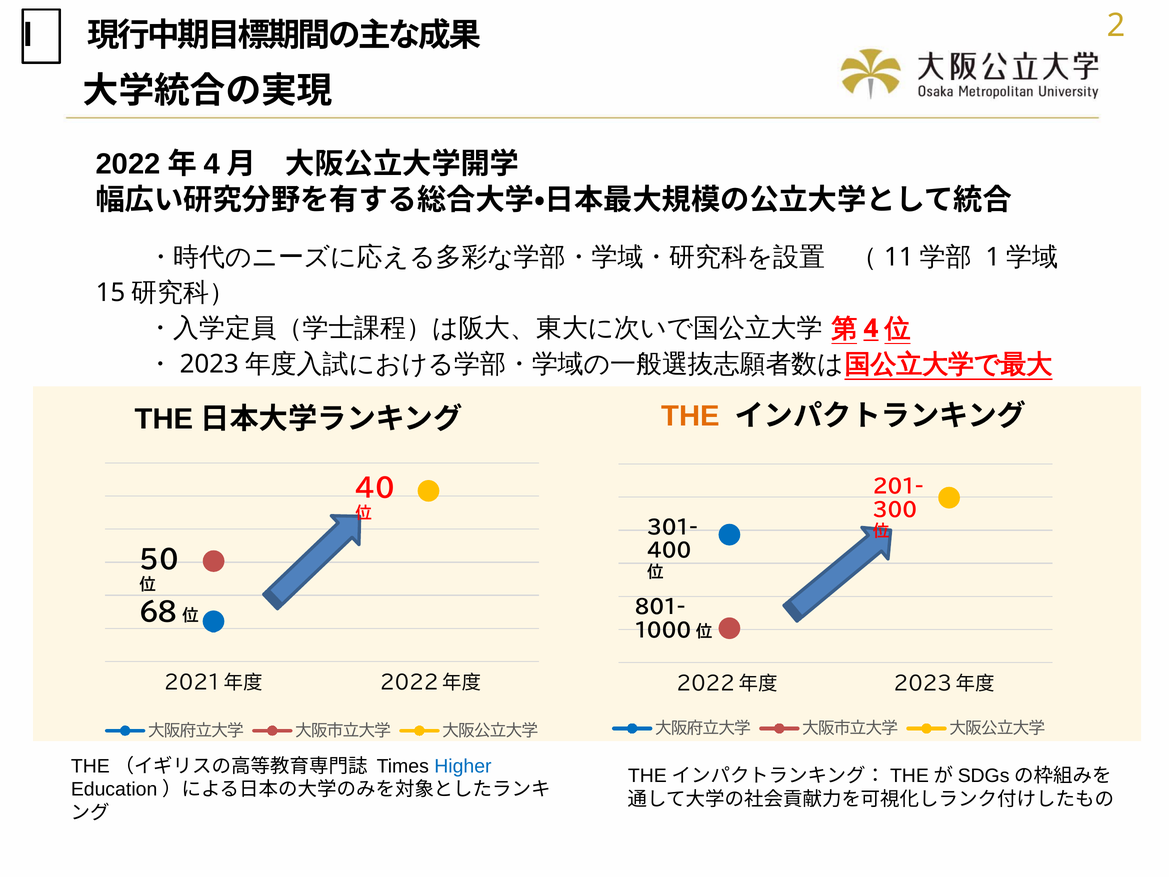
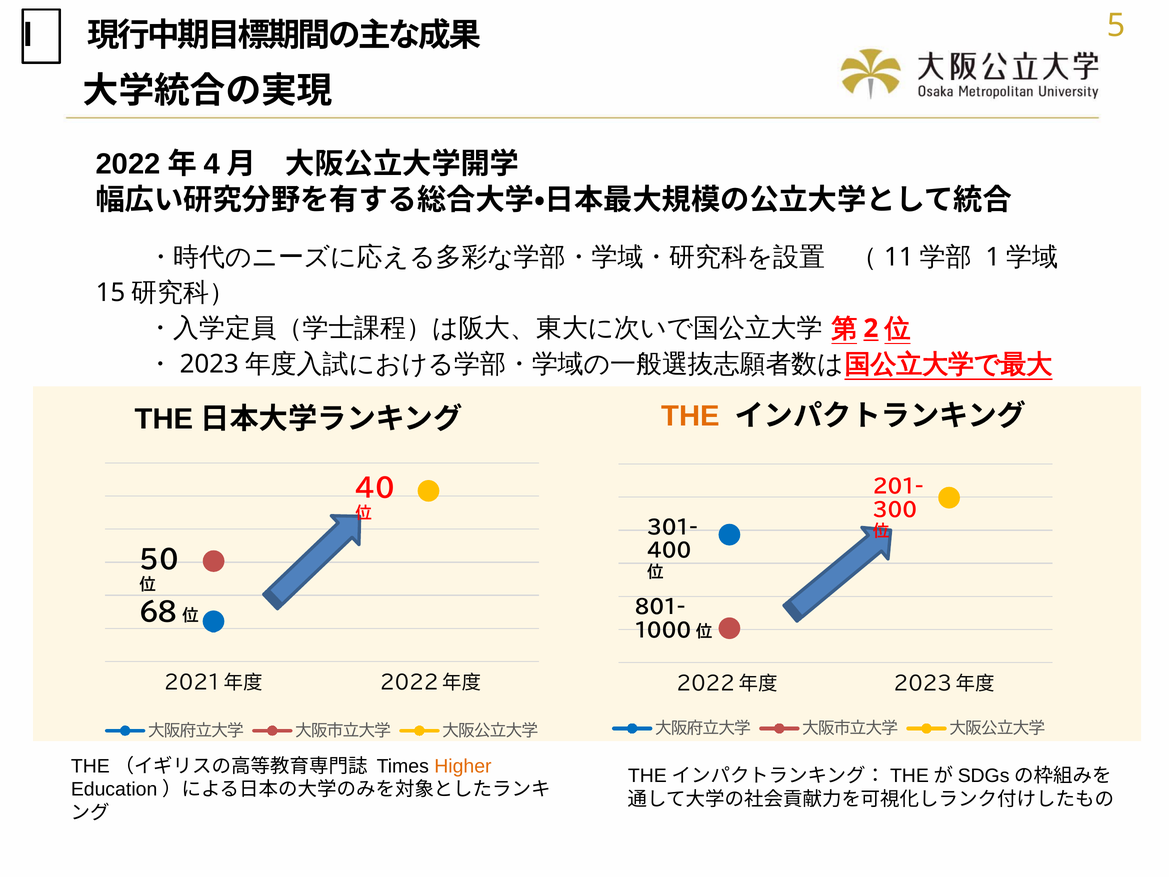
2: 2 -> 5
4: 4 -> 2
Higher colour: blue -> orange
